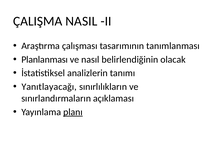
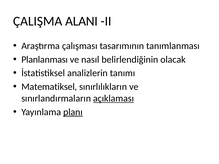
NASIL: NASIL -> ALANI
Yanıtlayacağı: Yanıtlayacağı -> Matematiksel
açıklaması underline: none -> present
